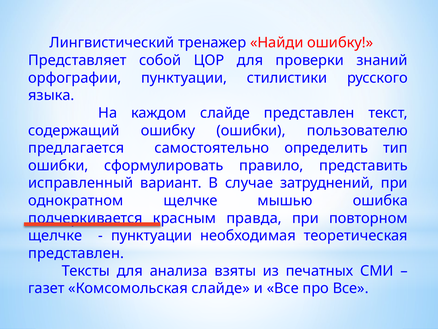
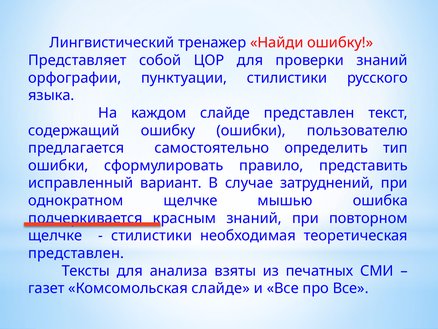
правда at (254, 218): правда -> знаний
пунктуации at (152, 235): пунктуации -> стилистики
